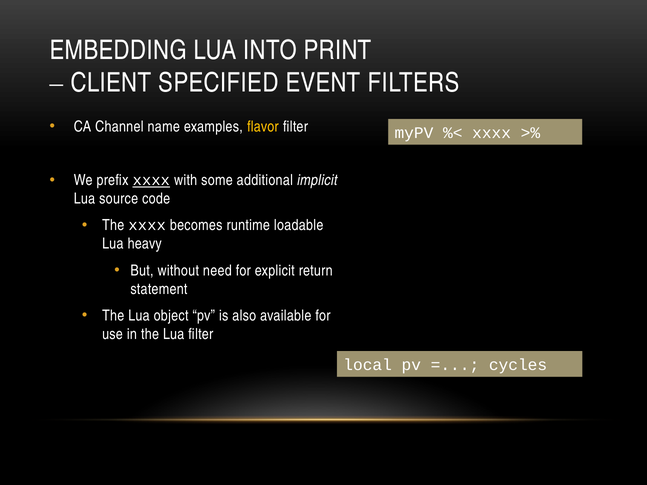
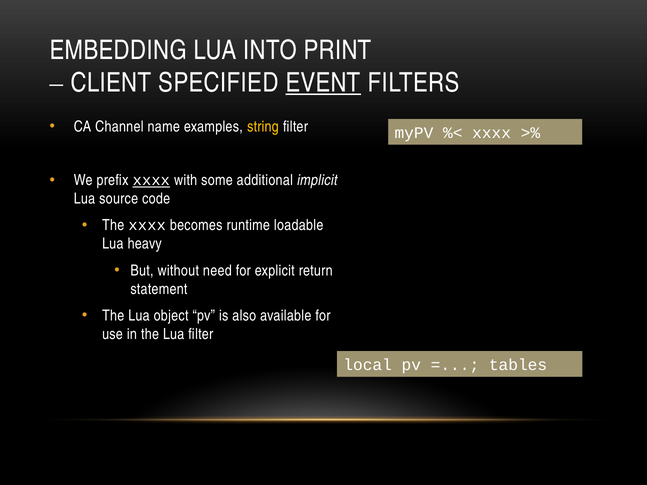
EVENT underline: none -> present
flavor: flavor -> string
cycles: cycles -> tables
